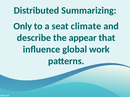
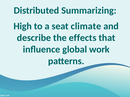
Only: Only -> High
appear: appear -> effects
